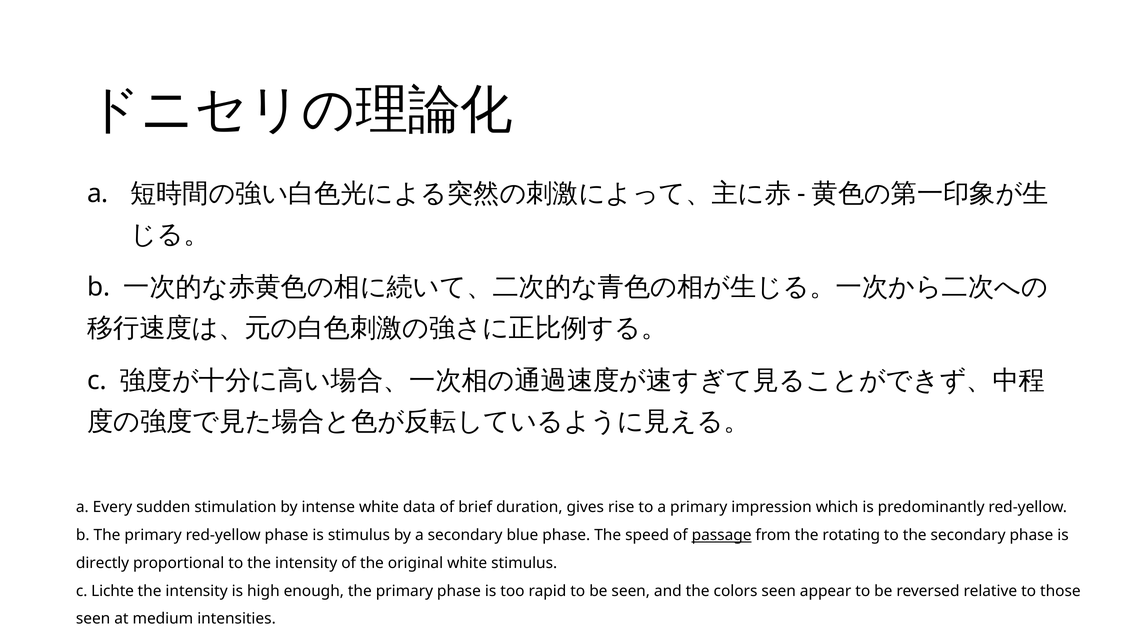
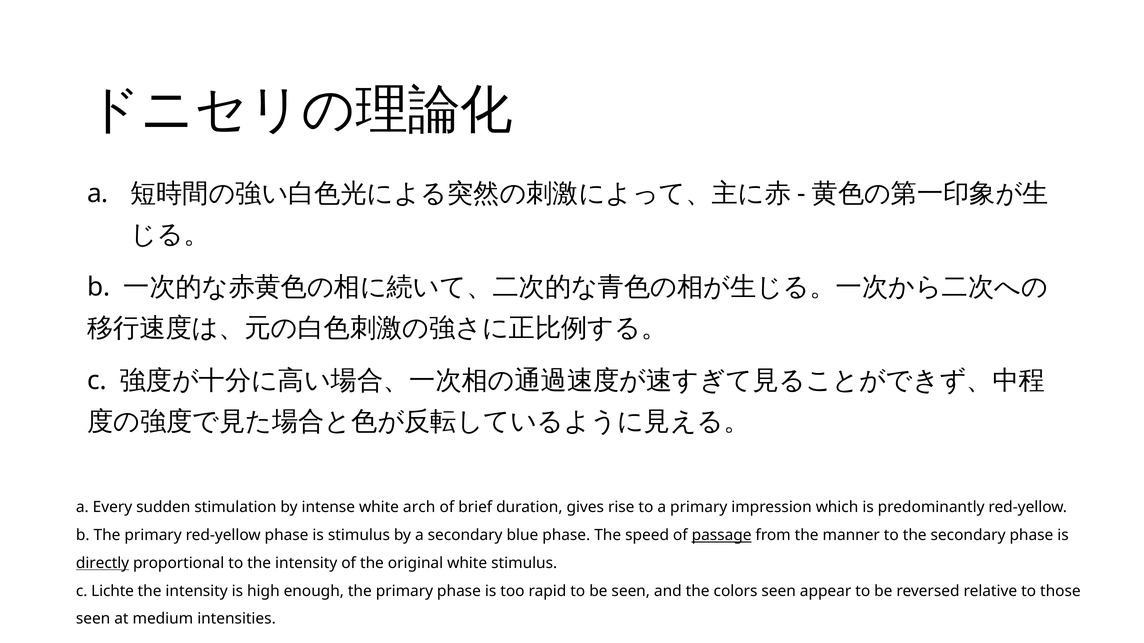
data: data -> arch
rotating: rotating -> manner
directly underline: none -> present
